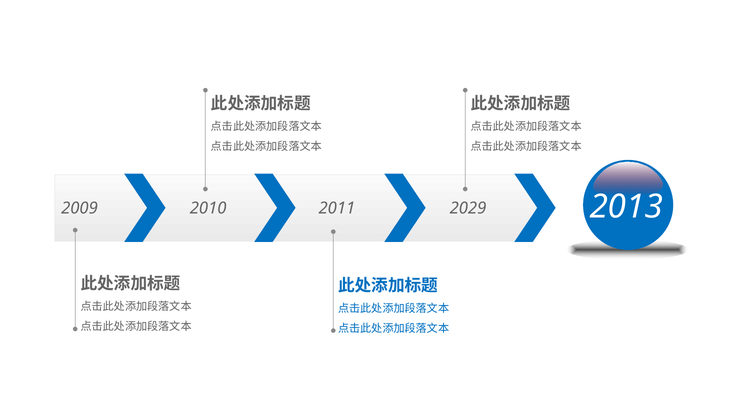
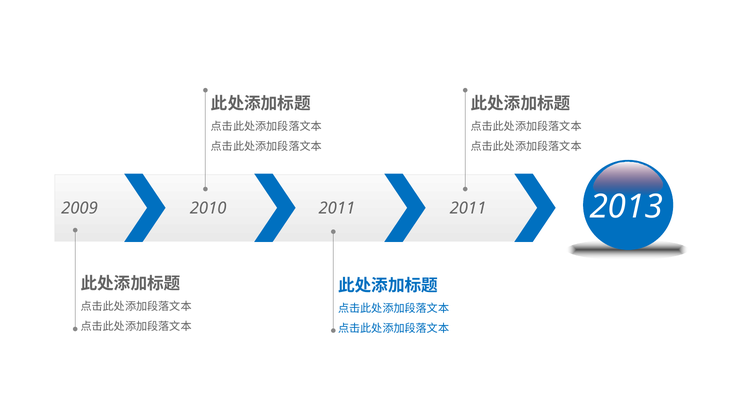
2011 2029: 2029 -> 2011
